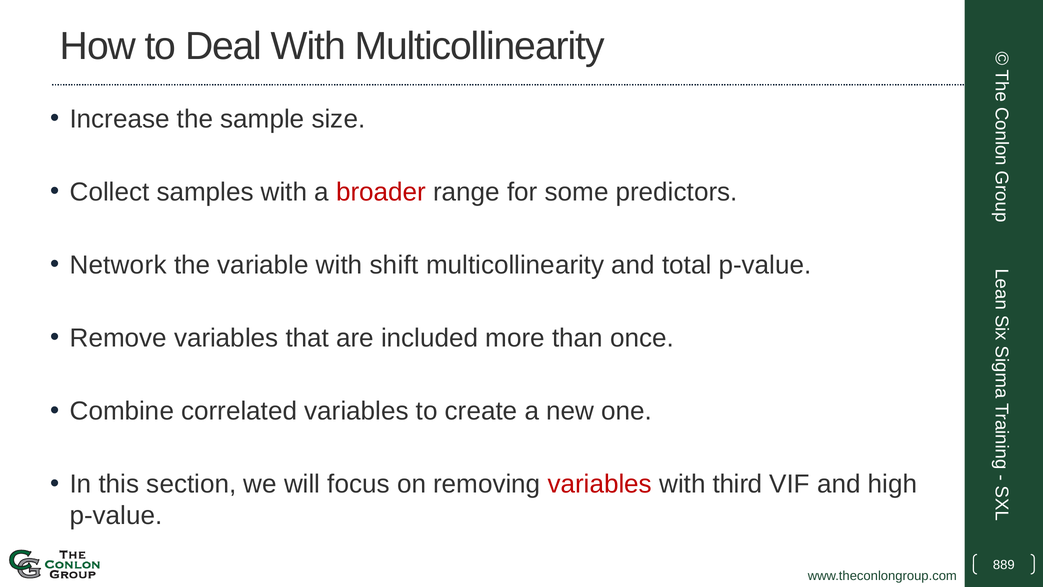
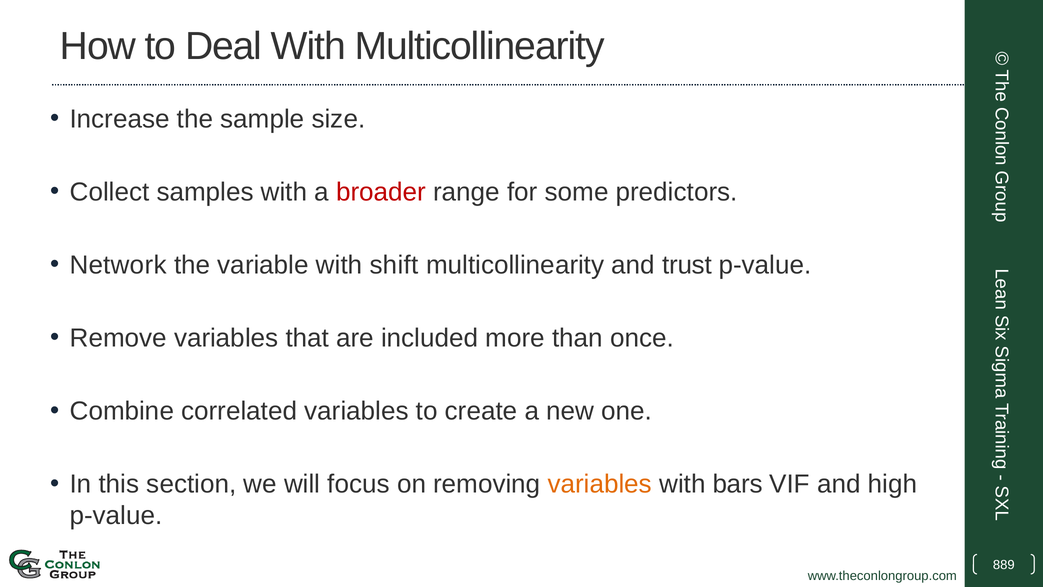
total: total -> trust
variables at (600, 484) colour: red -> orange
third: third -> bars
